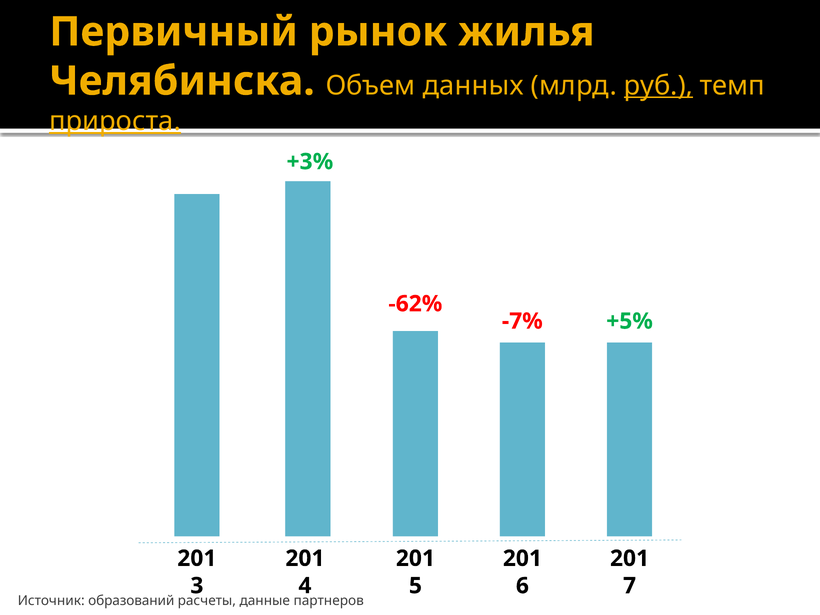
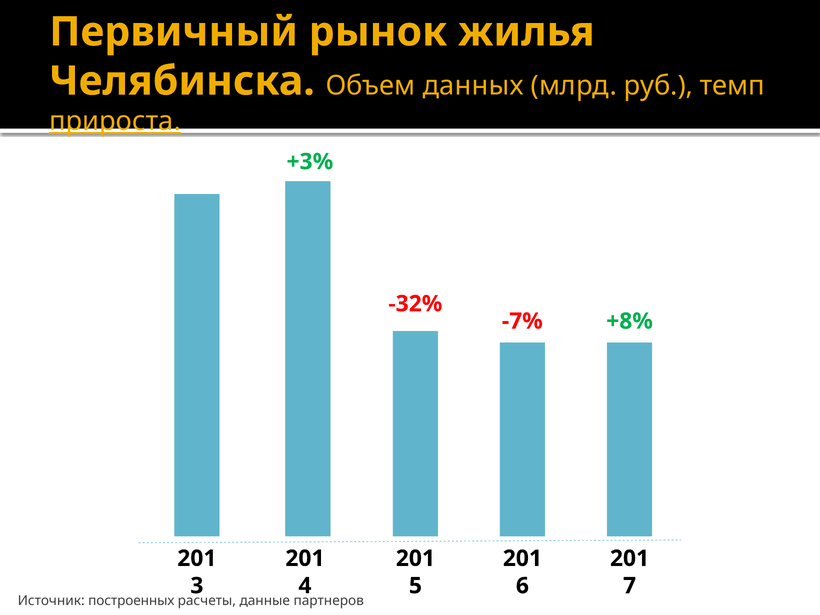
руб underline: present -> none
-62%: -62% -> -32%
+5%: +5% -> +8%
образований: образований -> построенных
